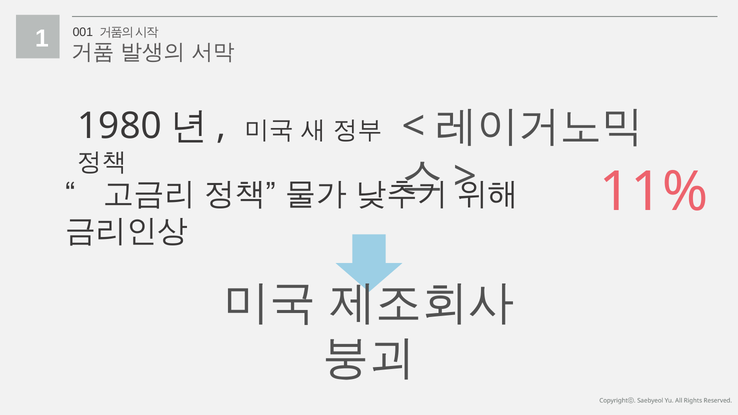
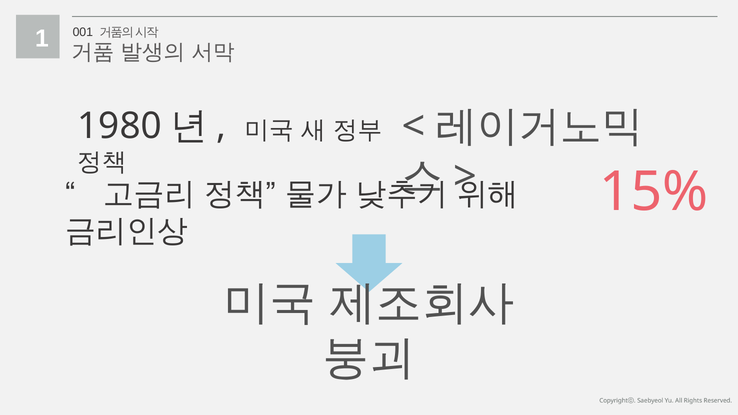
11%: 11% -> 15%
